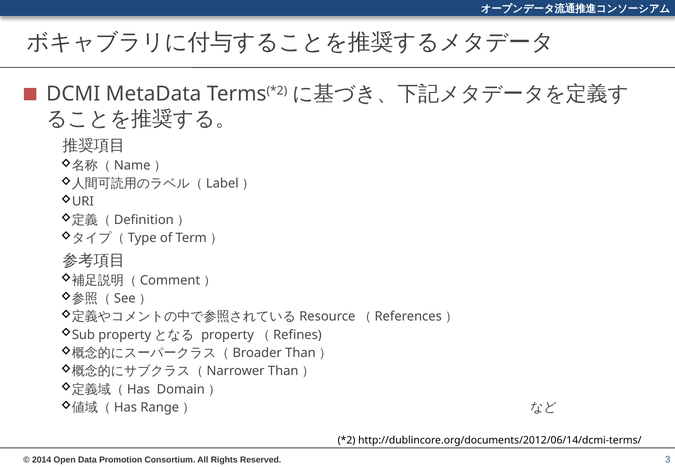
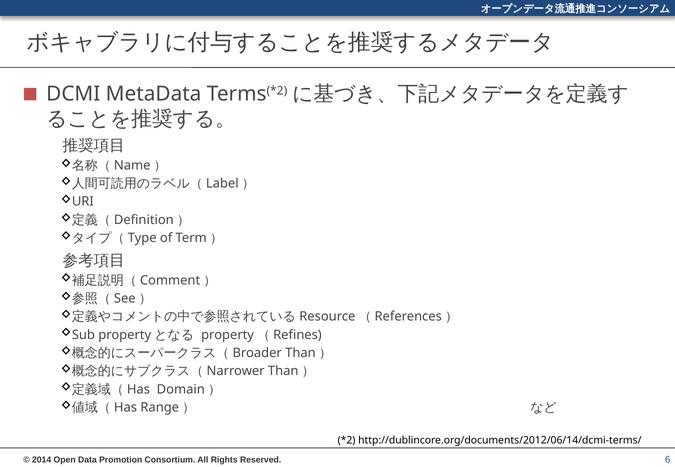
3: 3 -> 6
